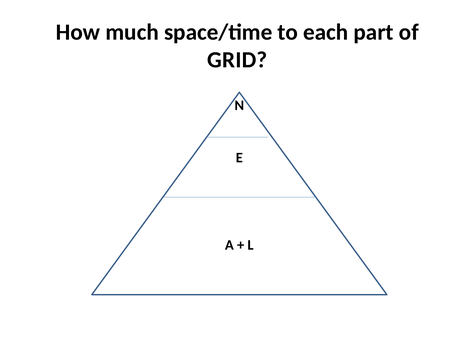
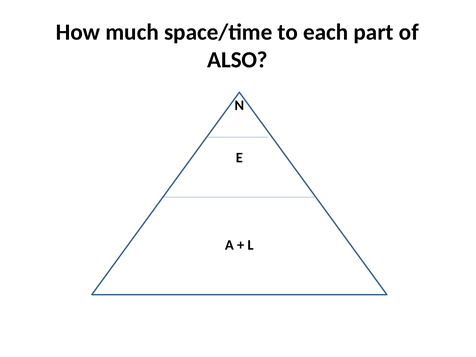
GRID: GRID -> ALSO
